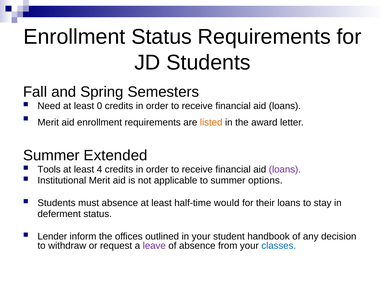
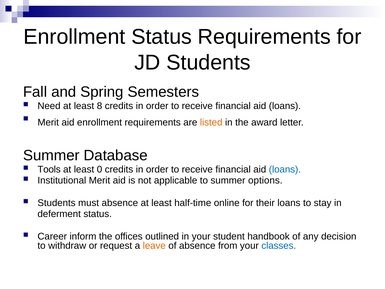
0: 0 -> 8
Extended: Extended -> Database
4: 4 -> 0
loans at (285, 169) colour: purple -> blue
would: would -> online
Lender: Lender -> Career
leave colour: purple -> orange
